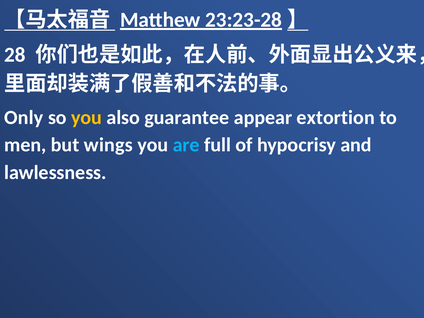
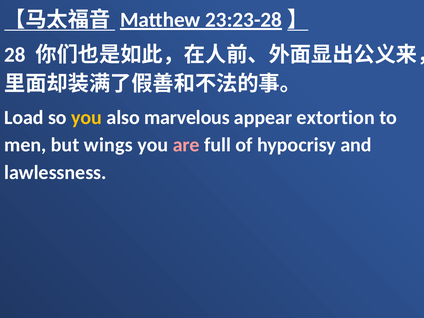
Only: Only -> Load
guarantee: guarantee -> marvelous
are colour: light blue -> pink
